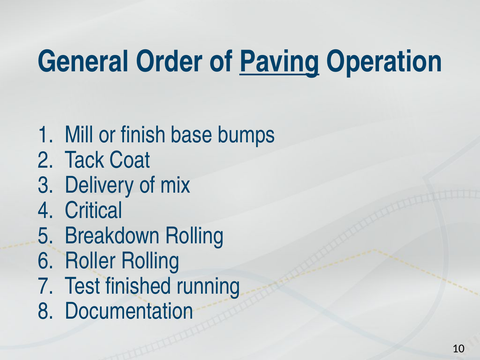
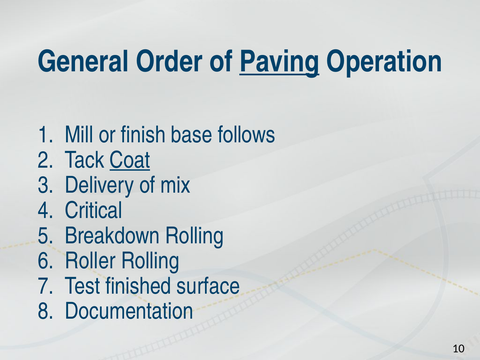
bumps: bumps -> follows
Coat underline: none -> present
running: running -> surface
